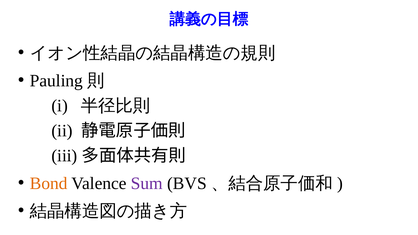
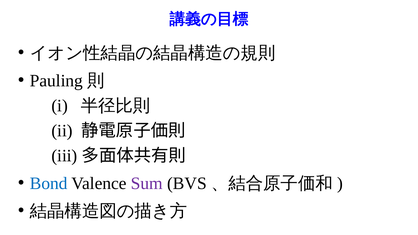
Bond colour: orange -> blue
